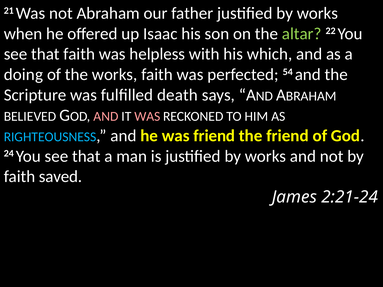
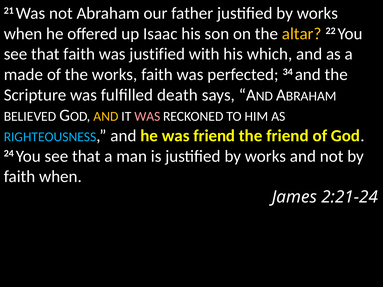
altar colour: light green -> yellow
was helpless: helpless -> justified
doing: doing -> made
54: 54 -> 34
AND at (106, 117) colour: pink -> yellow
faith saved: saved -> when
